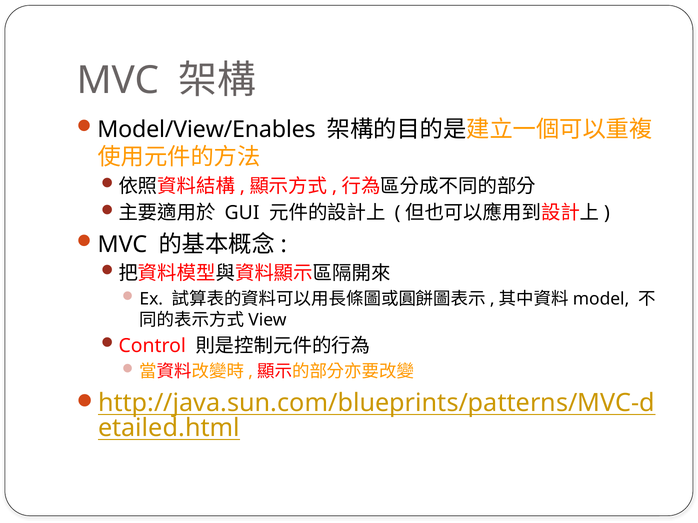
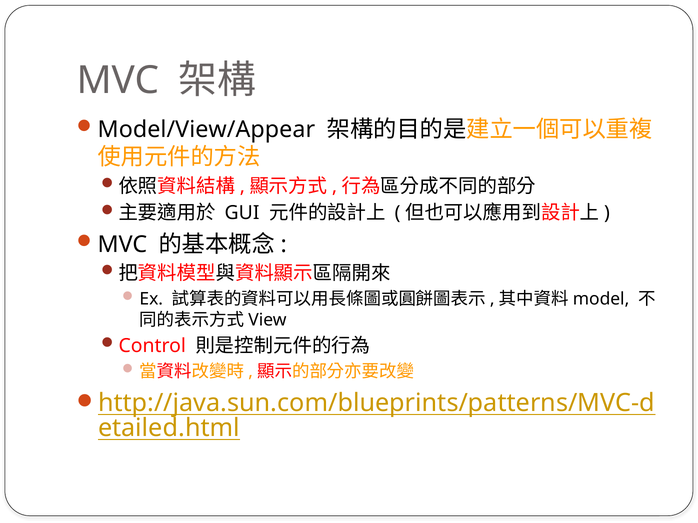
Model/View/Enables: Model/View/Enables -> Model/View/Appear
